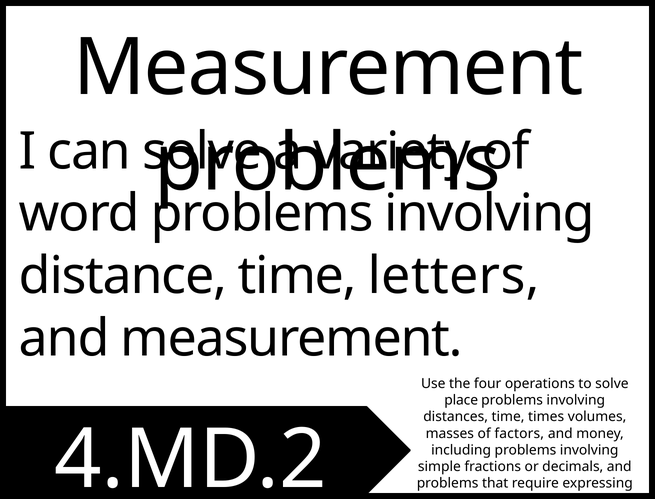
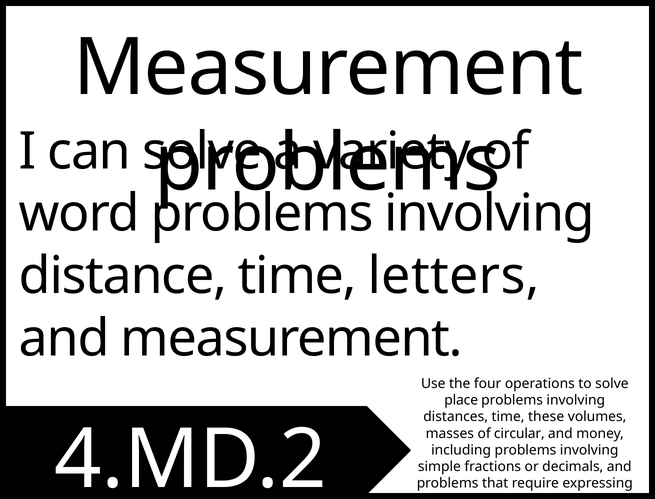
times: times -> these
factors: factors -> circular
